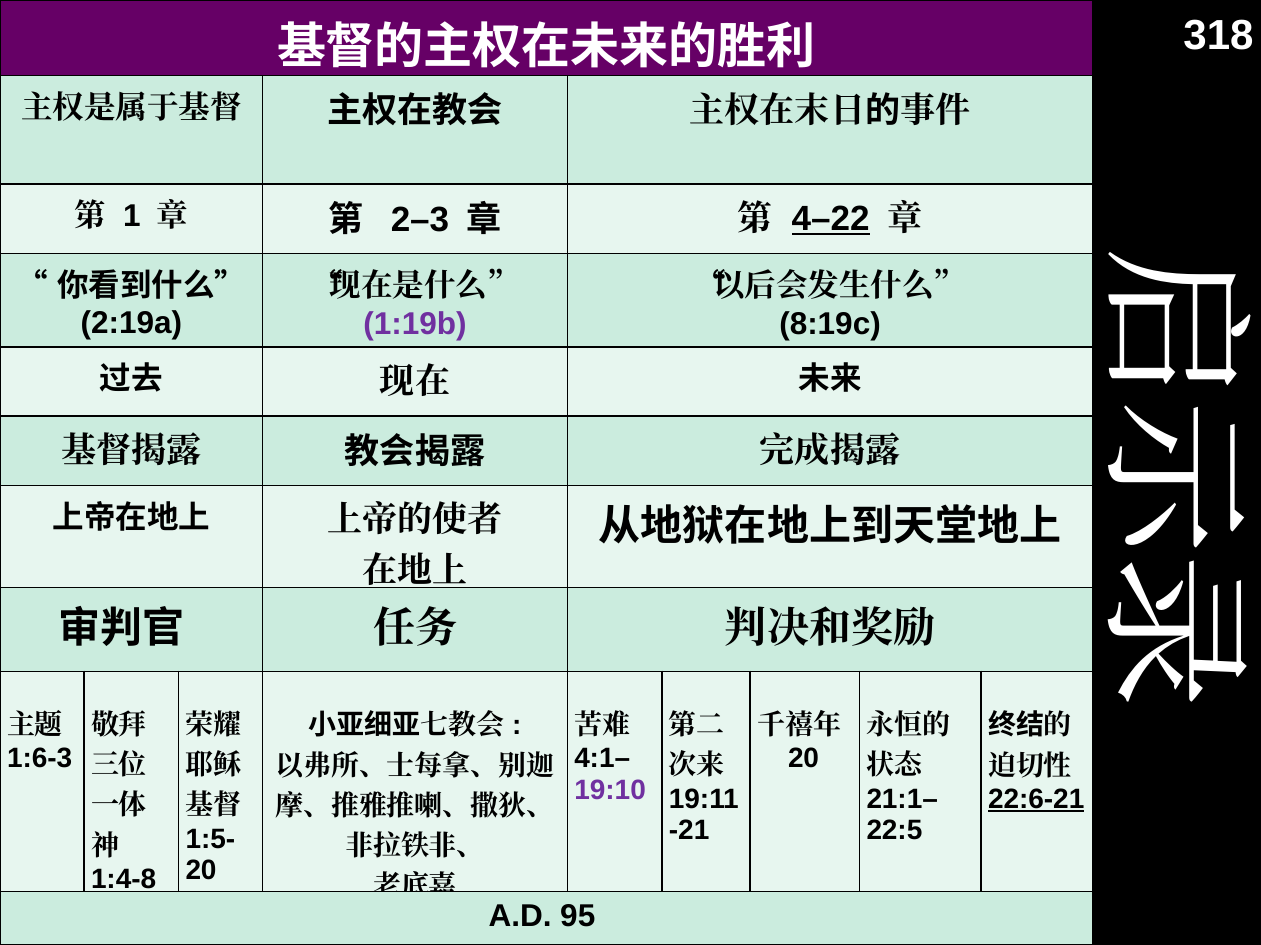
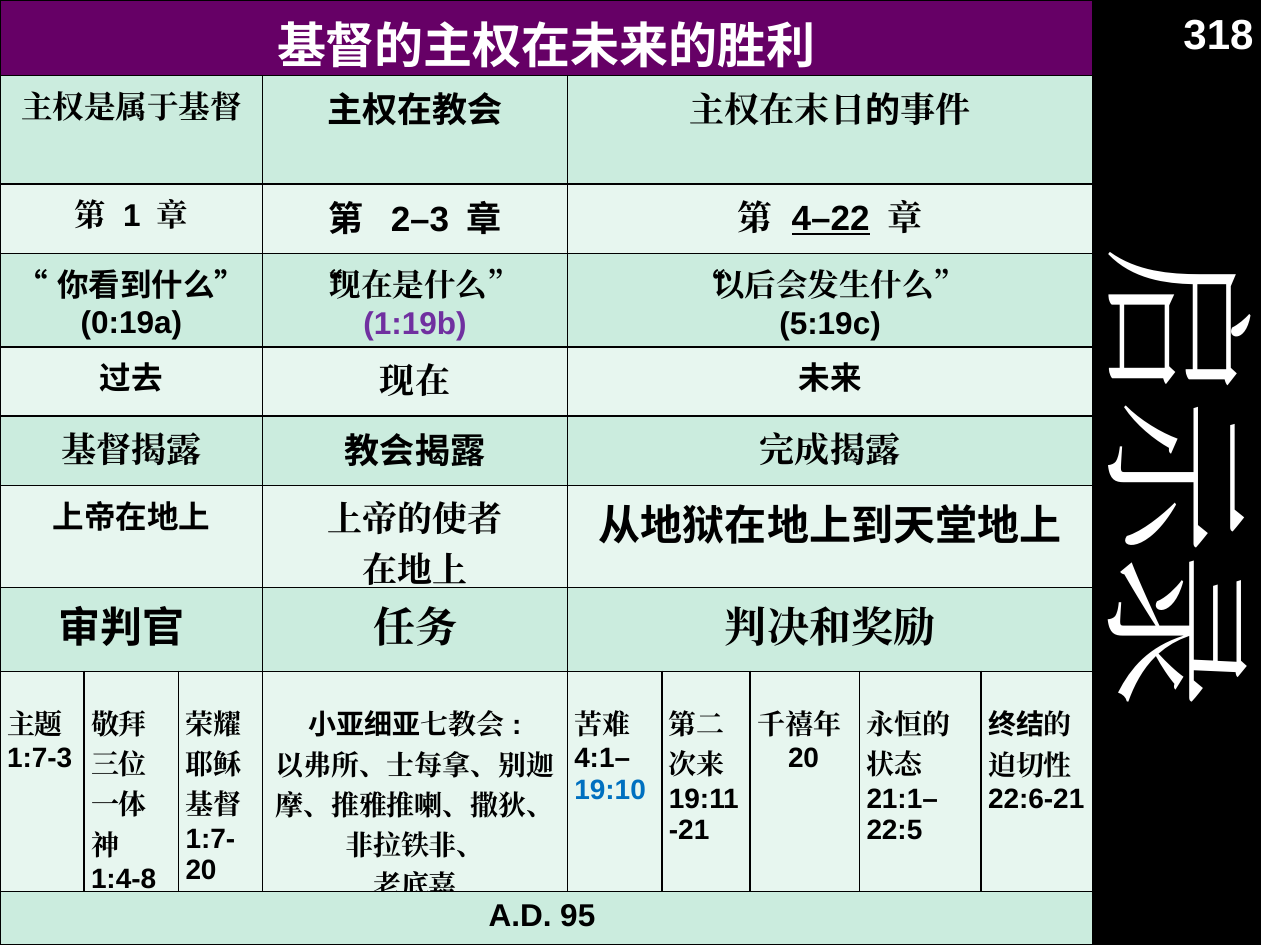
2:19a: 2:19a -> 0:19a
8:19c: 8:19c -> 5:19c
1:6-3: 1:6-3 -> 1:7-3
19:10 colour: purple -> blue
22:6-21 underline: present -> none
1:5-: 1:5- -> 1:7-
